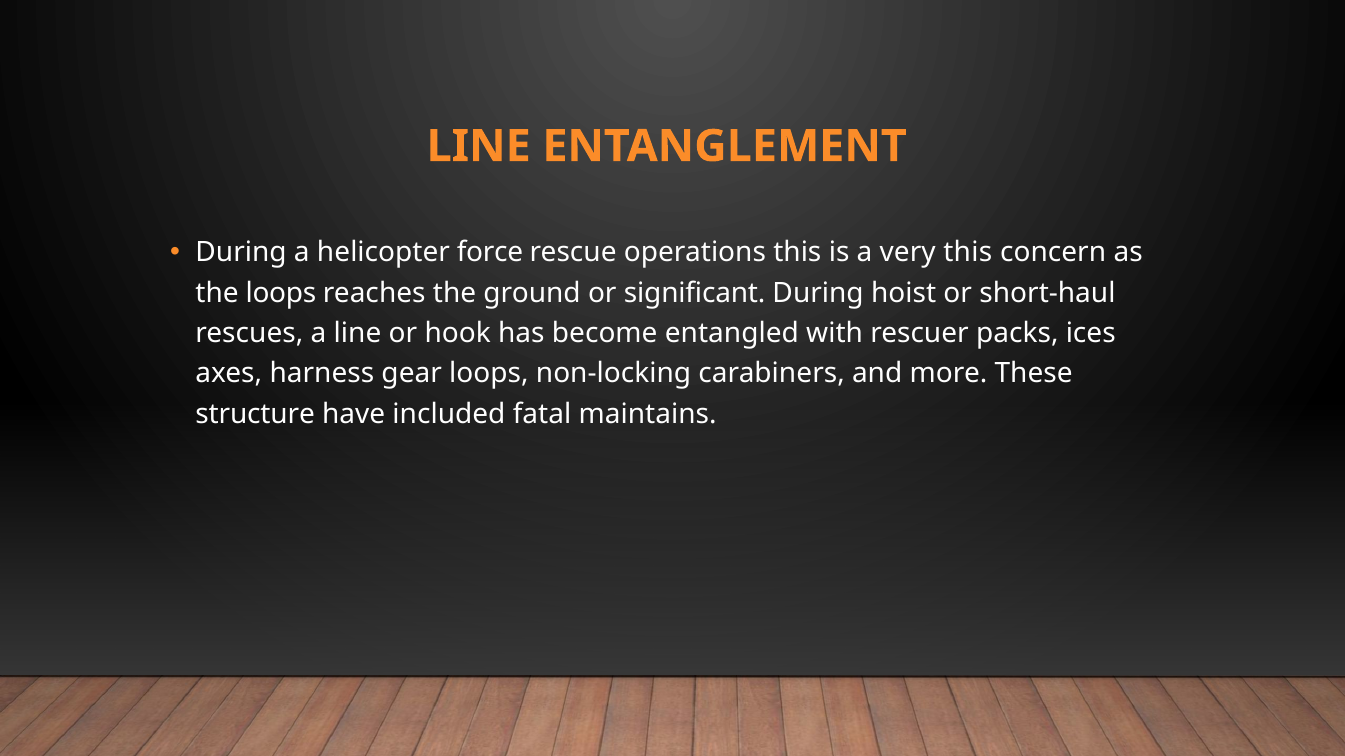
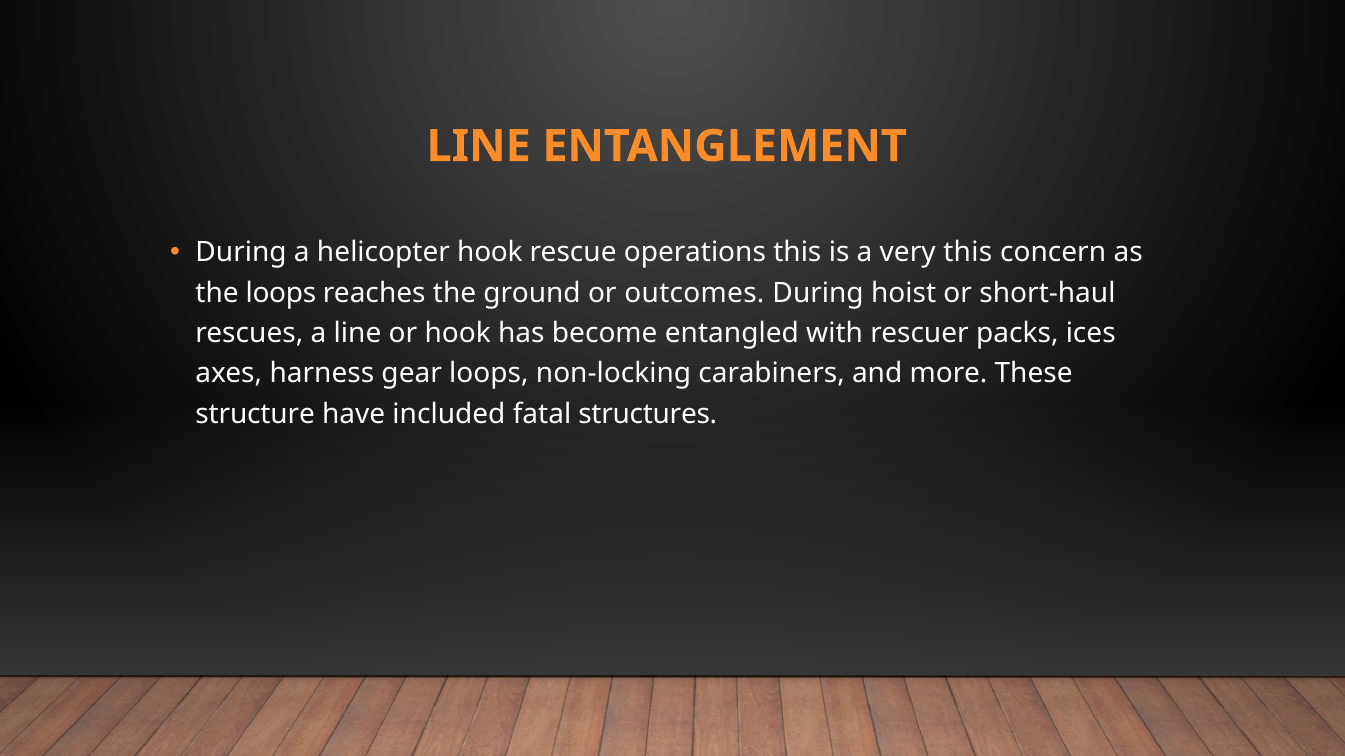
helicopter force: force -> hook
significant: significant -> outcomes
maintains: maintains -> structures
